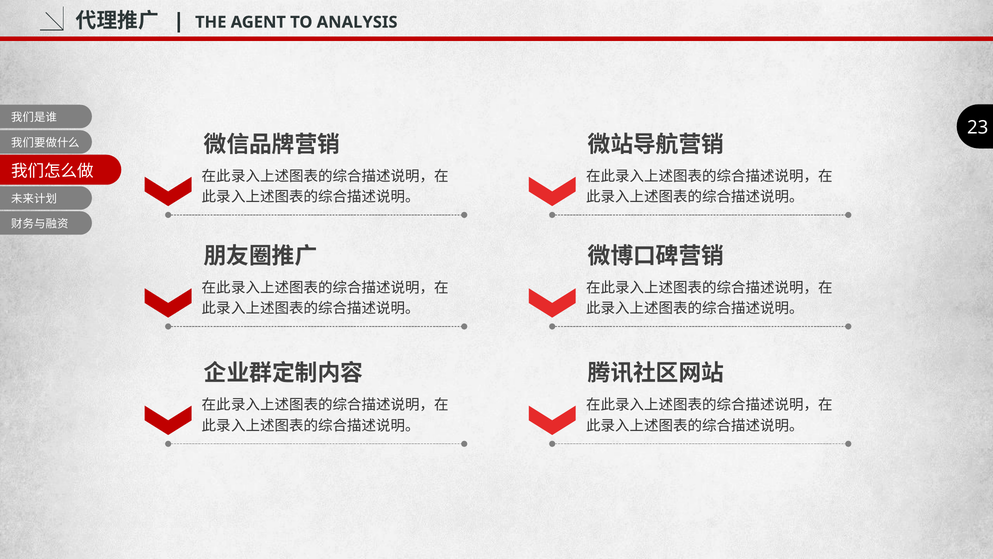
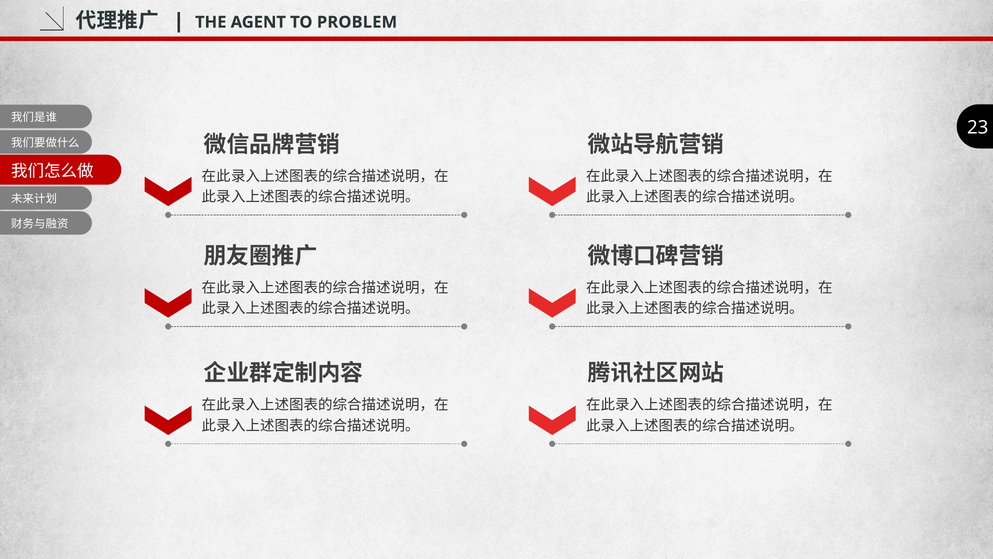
ANALYSIS: ANALYSIS -> PROBLEM
